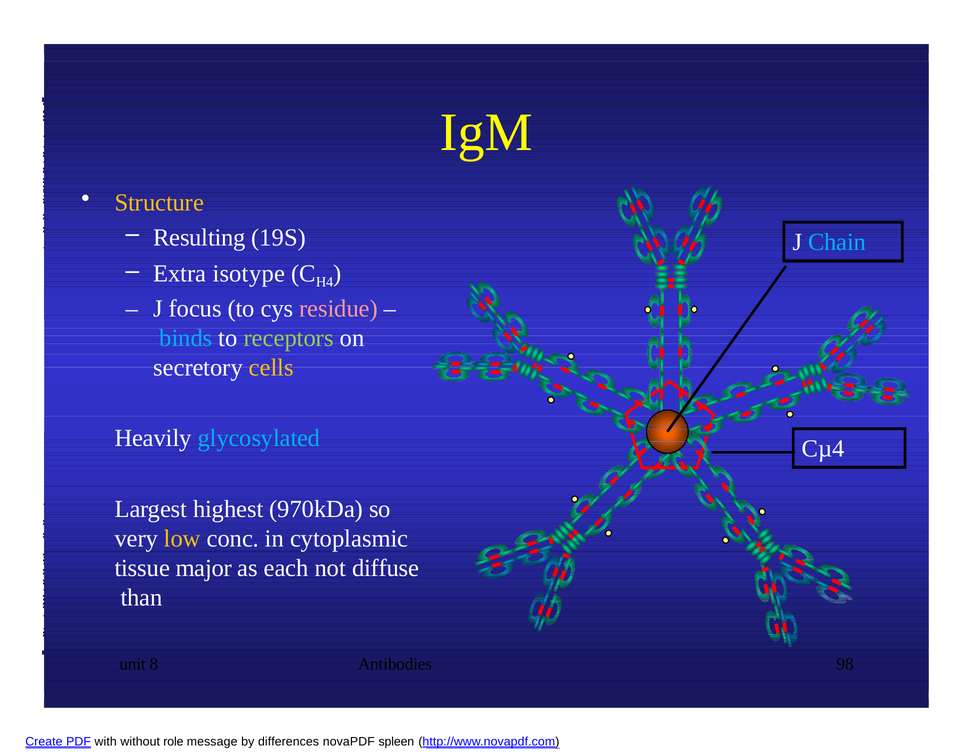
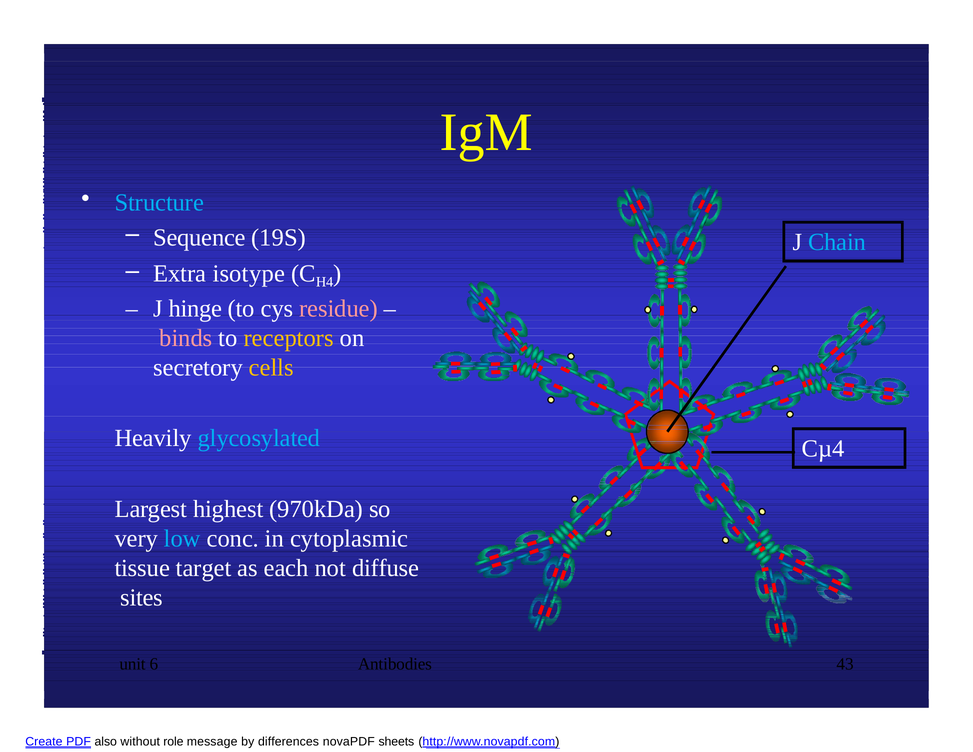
Structure colour: yellow -> light blue
Resulting: Resulting -> Sequence
focus: focus -> hinge
binds colour: light blue -> pink
receptors colour: light green -> yellow
low colour: yellow -> light blue
major: major -> target
than: than -> sites
8: 8 -> 6
98: 98 -> 43
with: with -> also
spleen: spleen -> sheets
